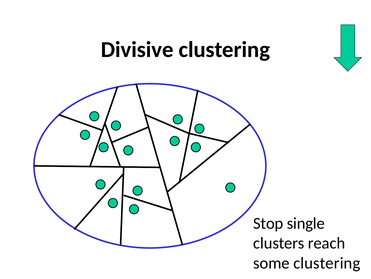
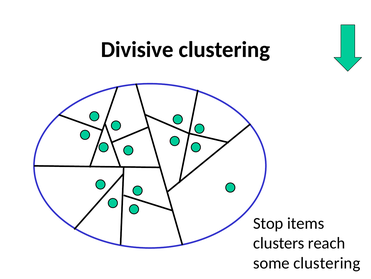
single: single -> items
